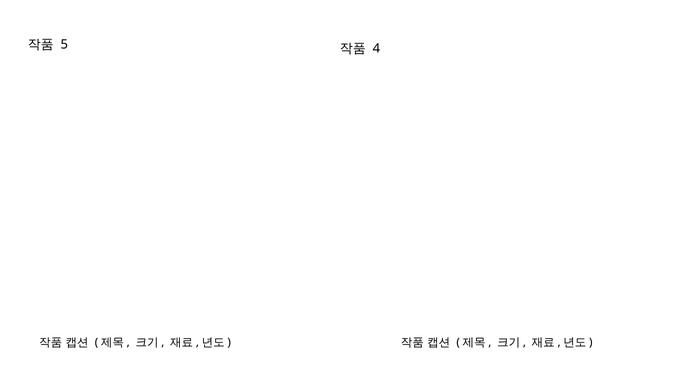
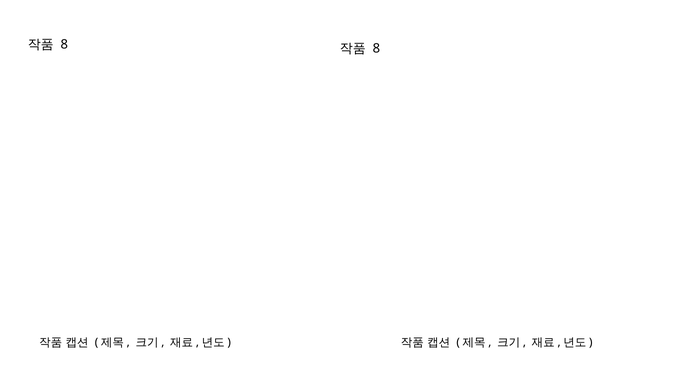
5 at (64, 44): 5 -> 8
4 at (376, 48): 4 -> 8
